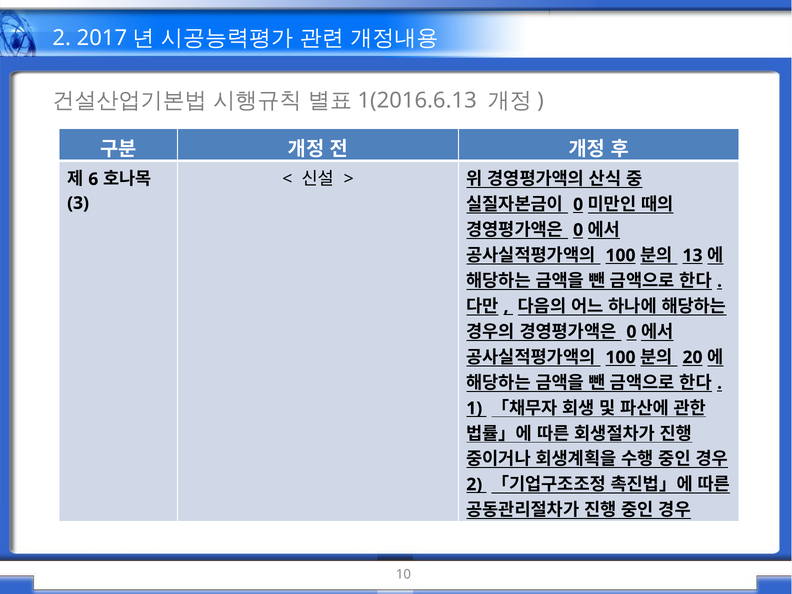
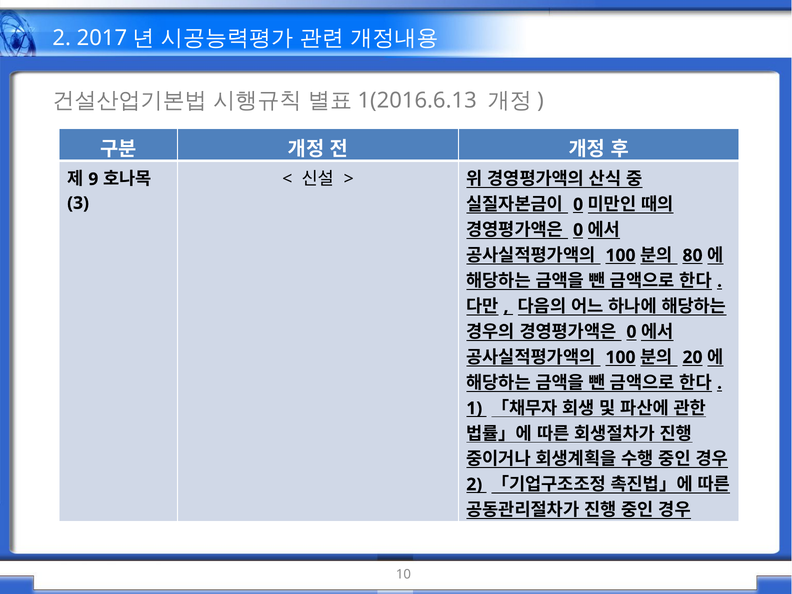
6: 6 -> 9
13: 13 -> 80
